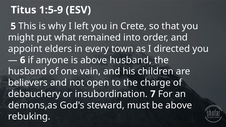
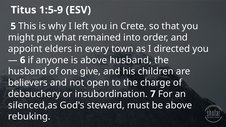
vain: vain -> give
demons,as: demons,as -> silenced,as
